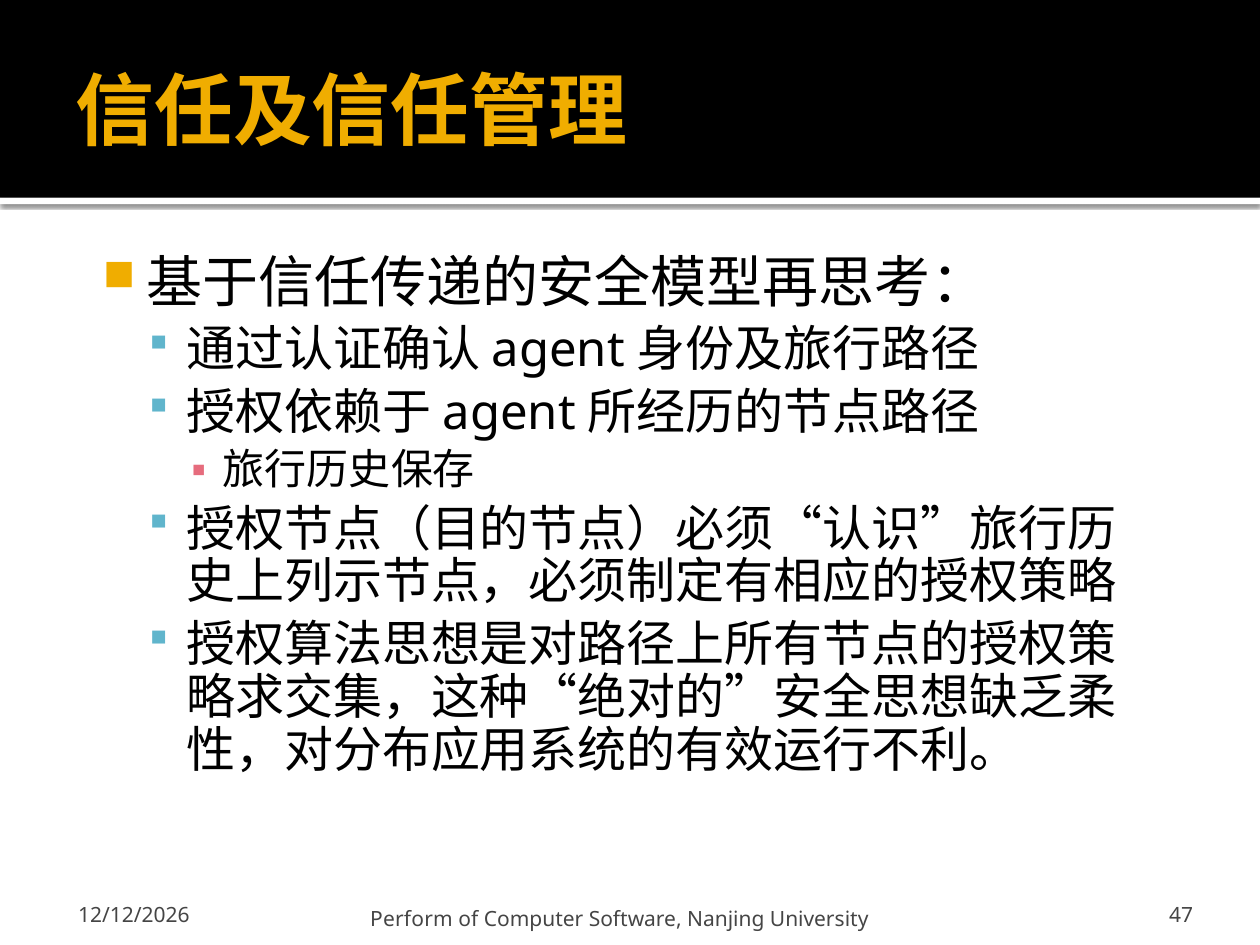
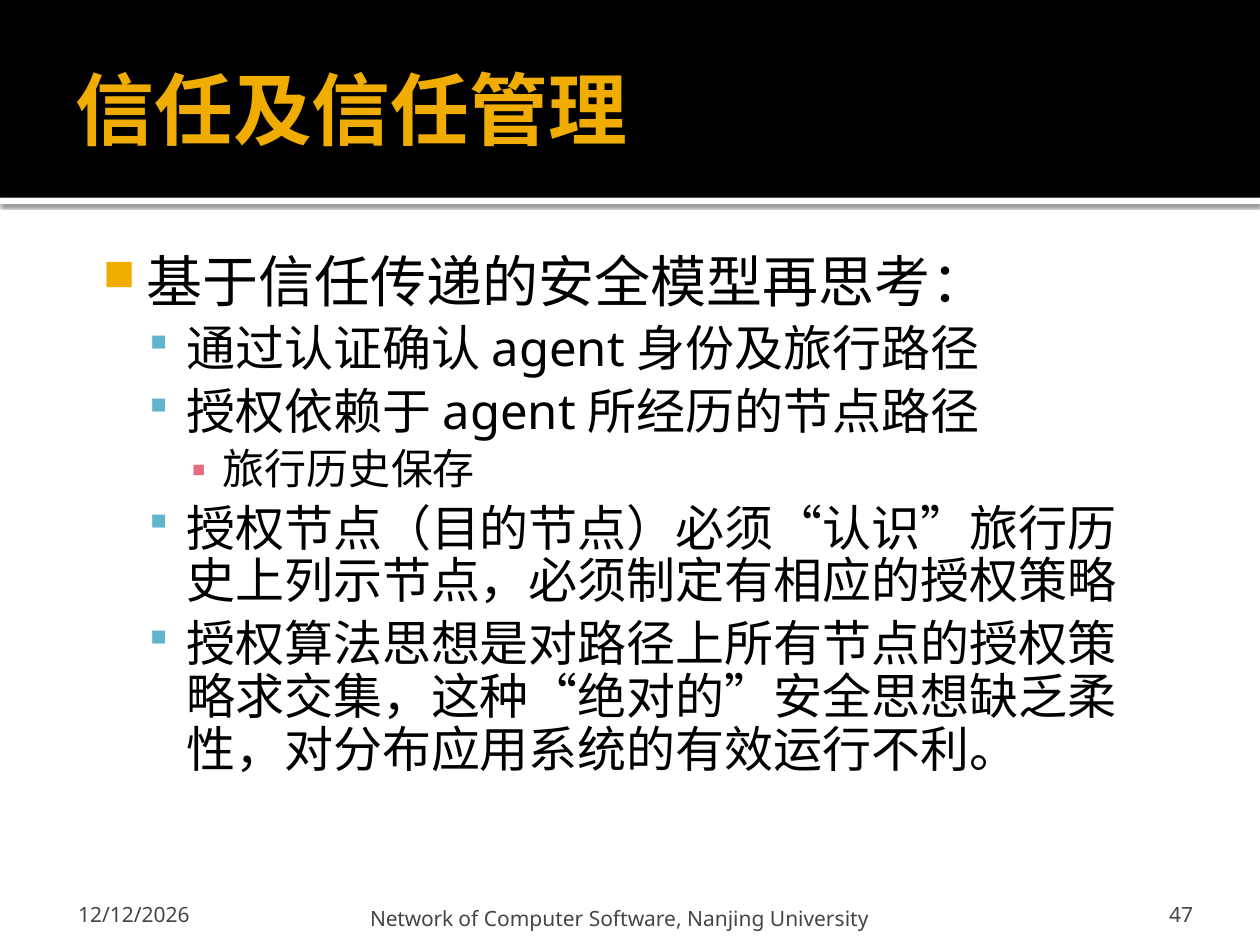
Perform: Perform -> Network
